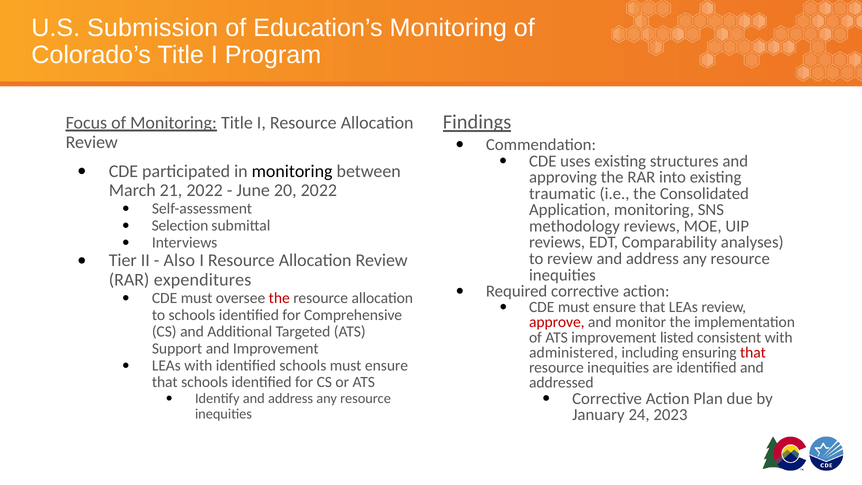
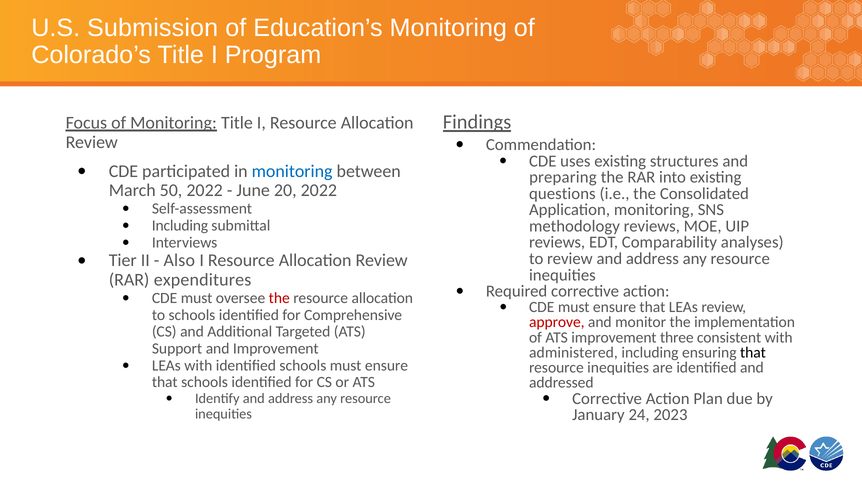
monitoring at (292, 171) colour: black -> blue
approving: approving -> preparing
21: 21 -> 50
traumatic: traumatic -> questions
Selection at (180, 225): Selection -> Including
listed: listed -> three
that at (753, 352) colour: red -> black
